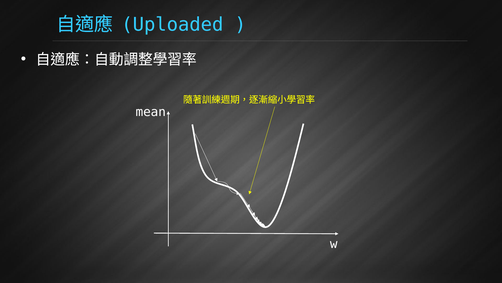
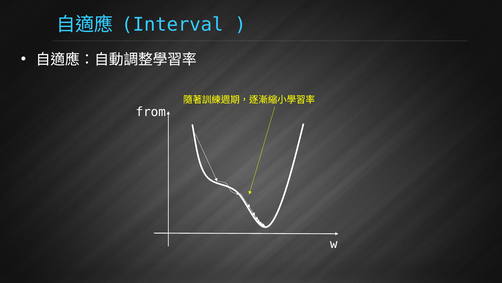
Uploaded: Uploaded -> Interval
mean: mean -> from
